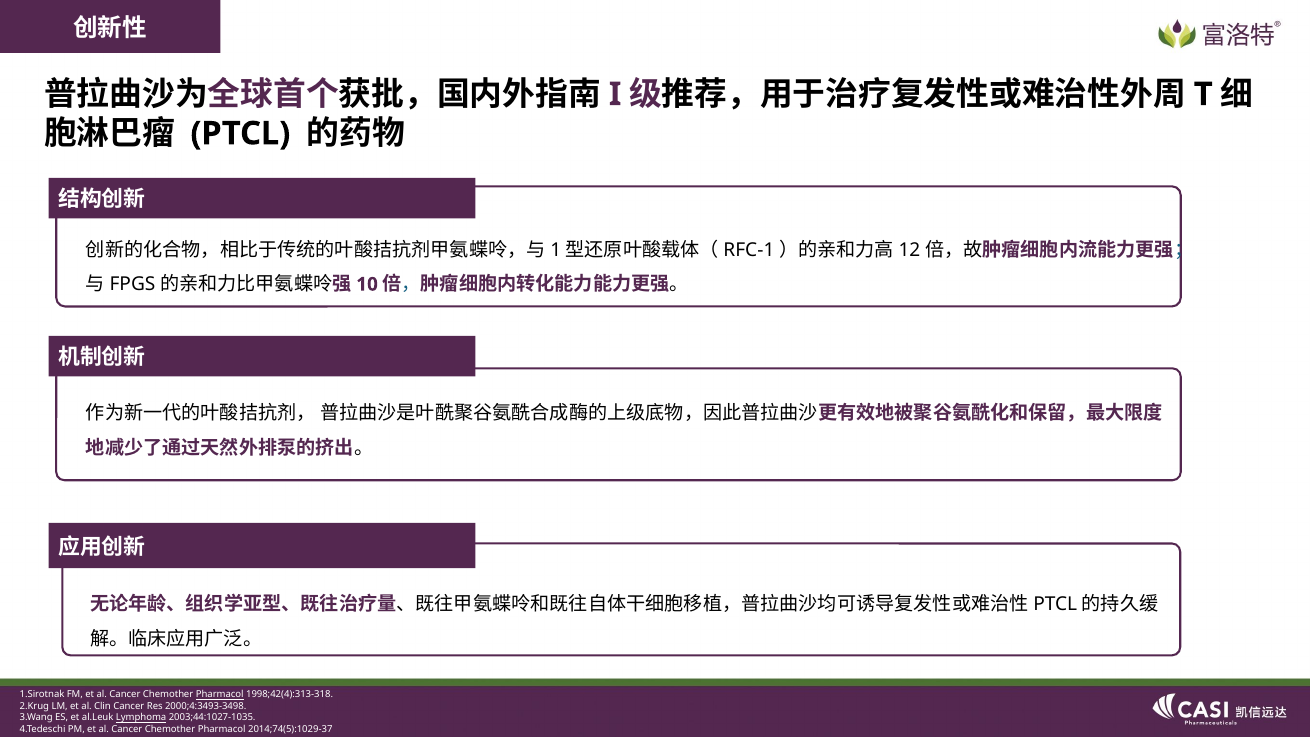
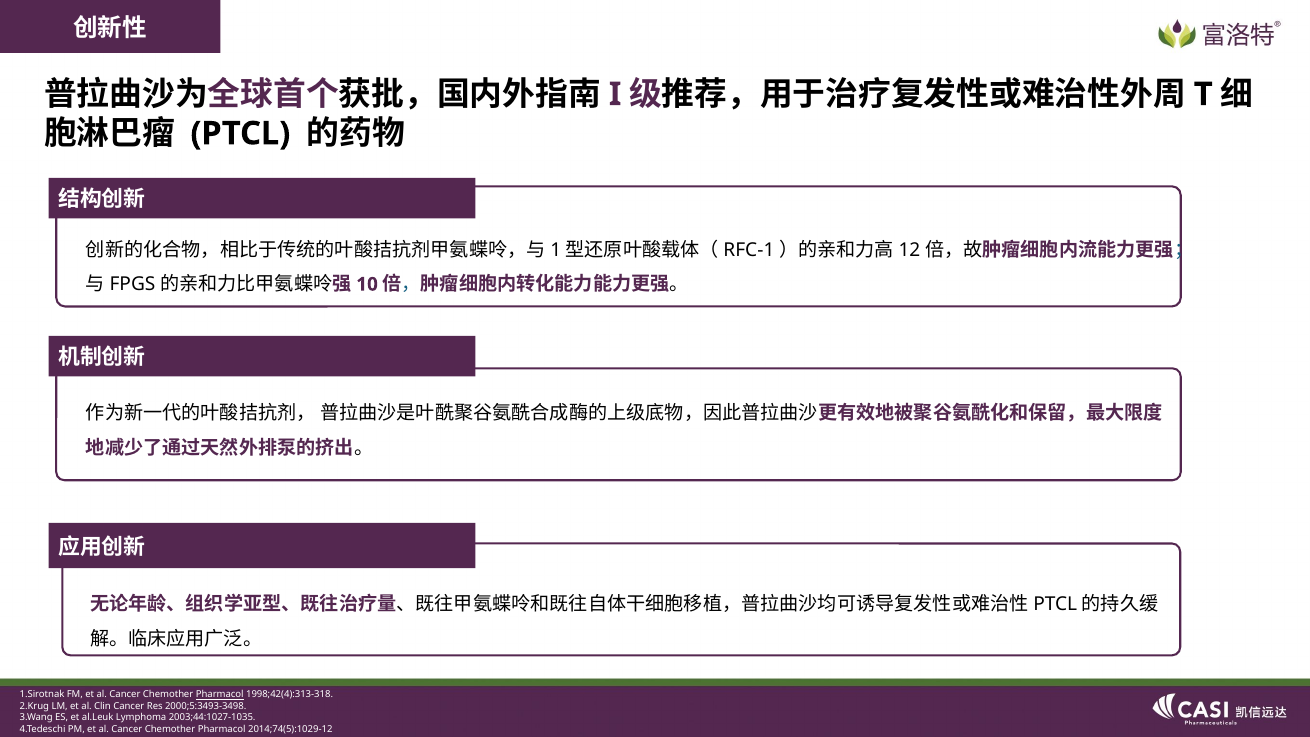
2000;4:3493-3498: 2000;4:3493-3498 -> 2000;5:3493-3498
Lymphoma underline: present -> none
2014;74(5):1029-37: 2014;74(5):1029-37 -> 2014;74(5):1029-12
